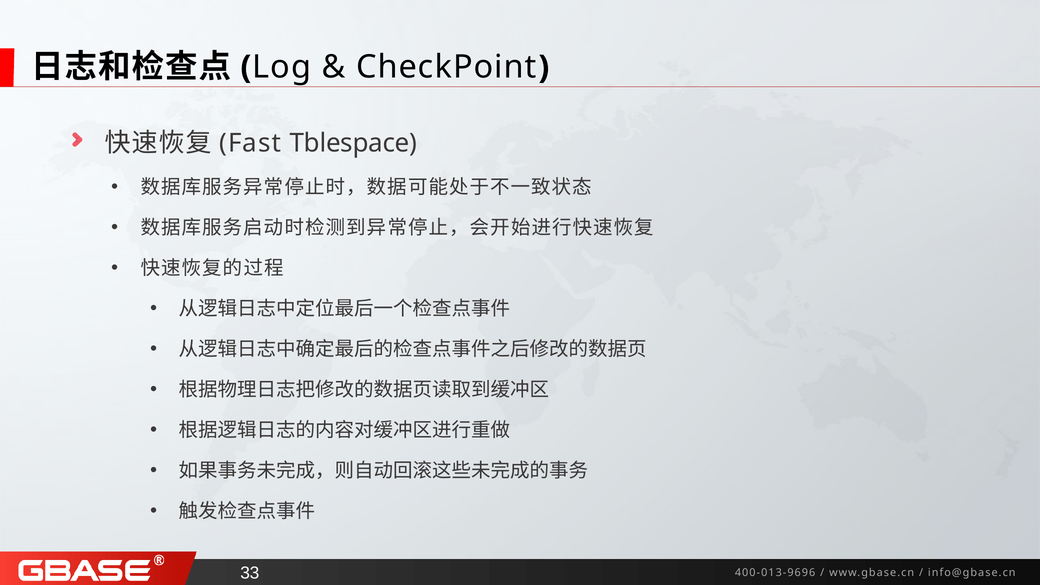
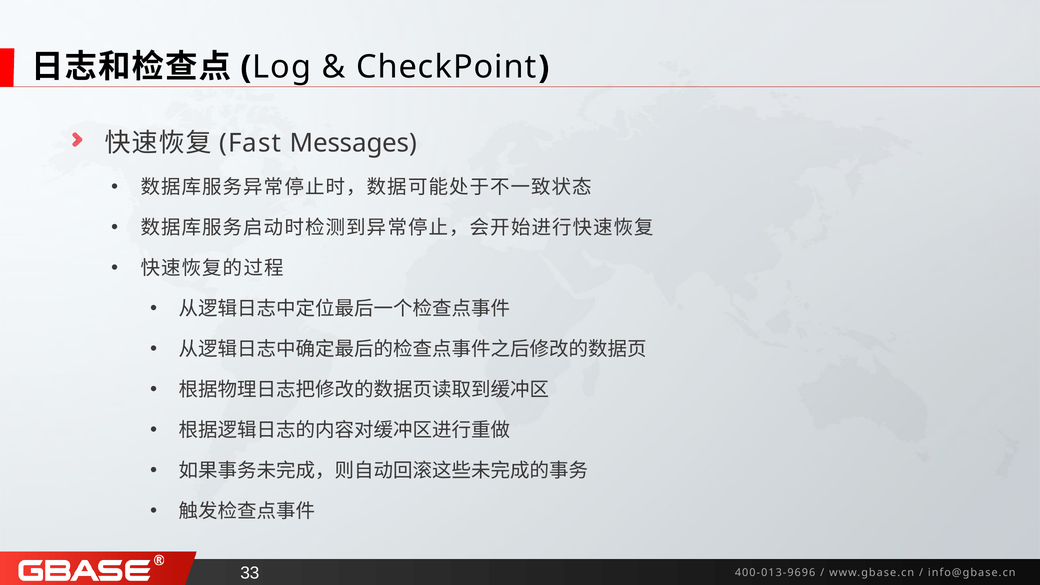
Tblespace: Tblespace -> Messages
